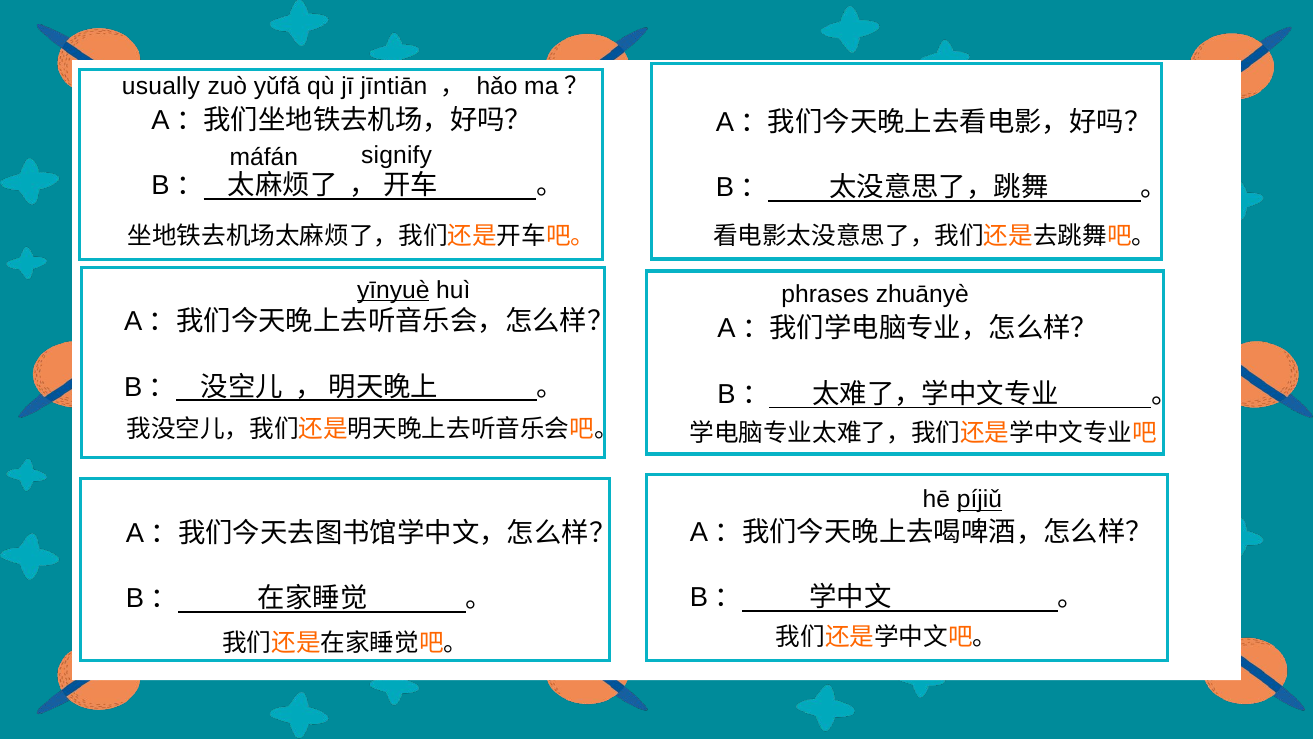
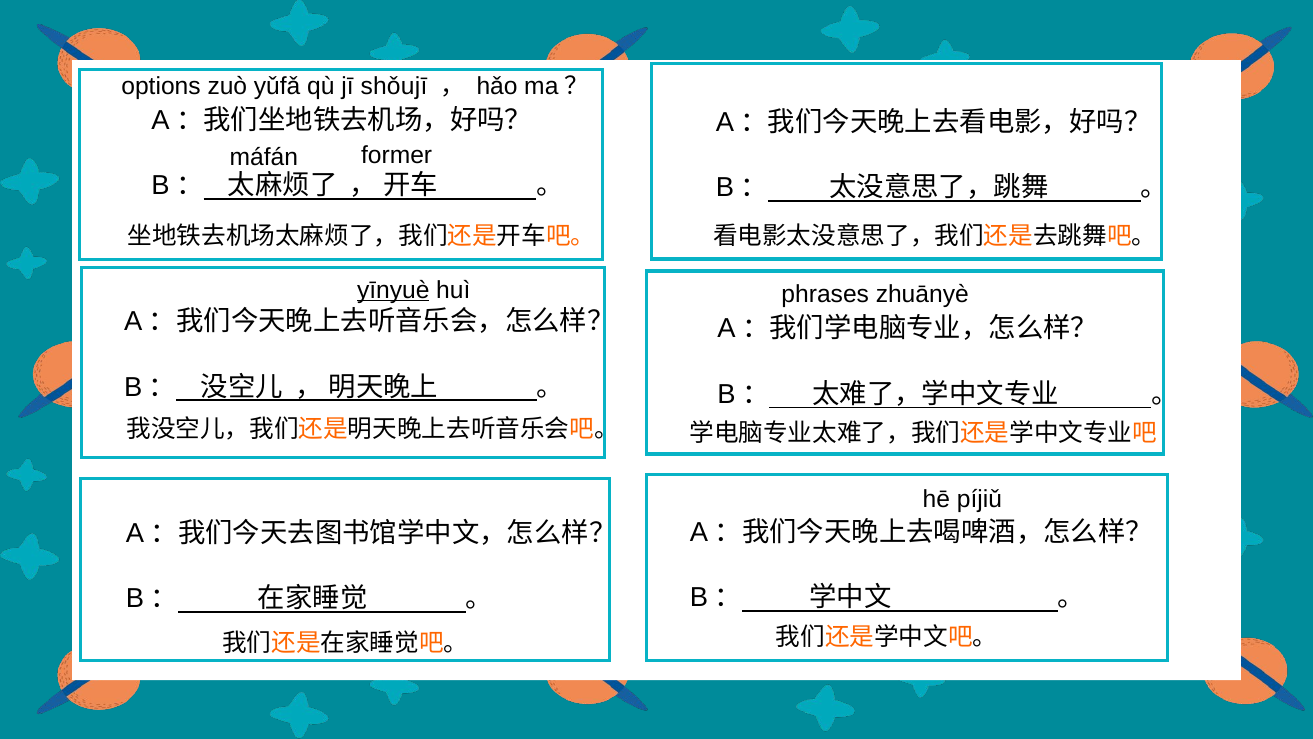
usually: usually -> options
jīntiān: jīntiān -> shǒujī
signify: signify -> former
píjiǔ underline: present -> none
